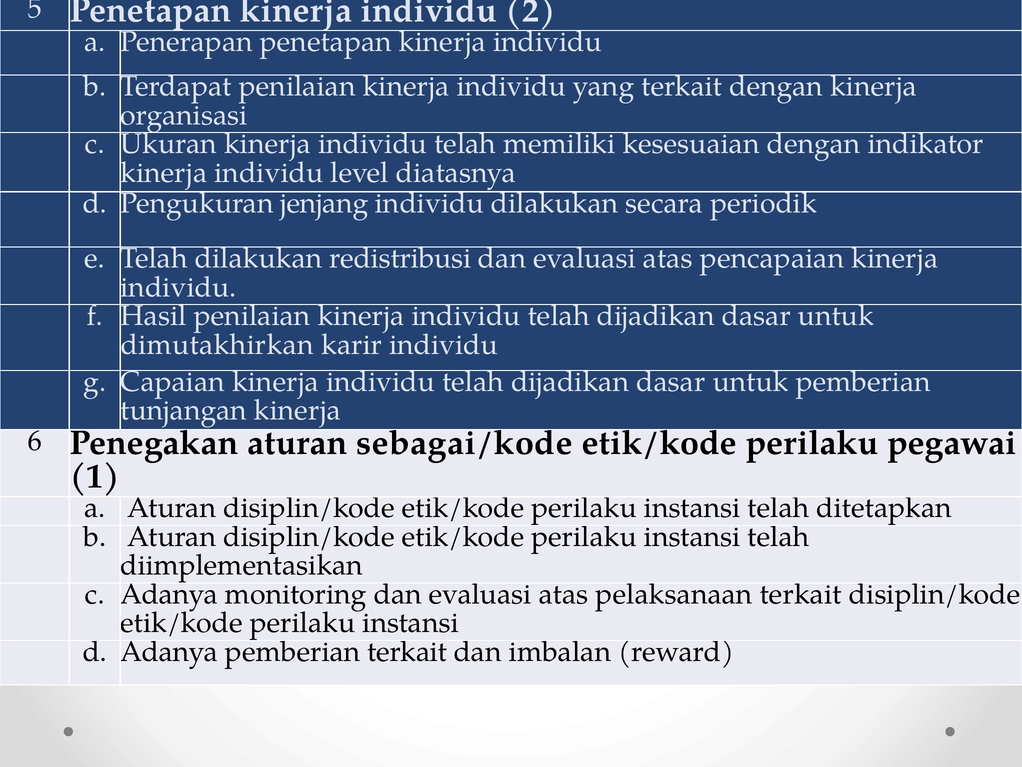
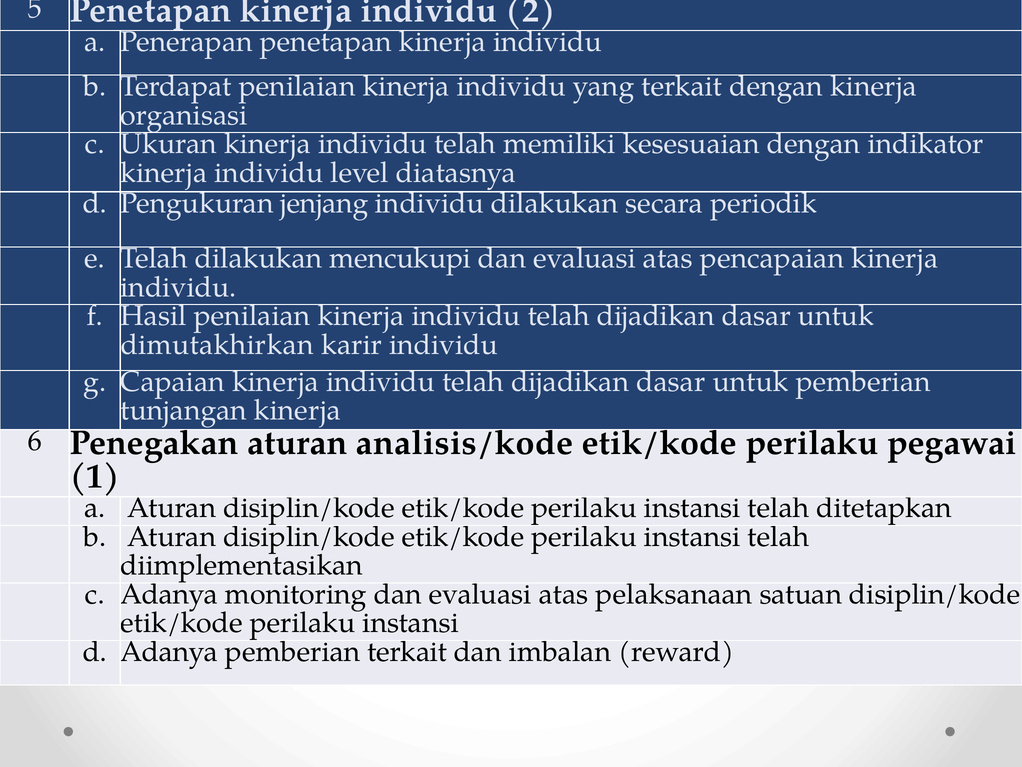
redistribusi: redistribusi -> mencukupi
sebagai/kode: sebagai/kode -> analisis/kode
pelaksanaan terkait: terkait -> satuan
